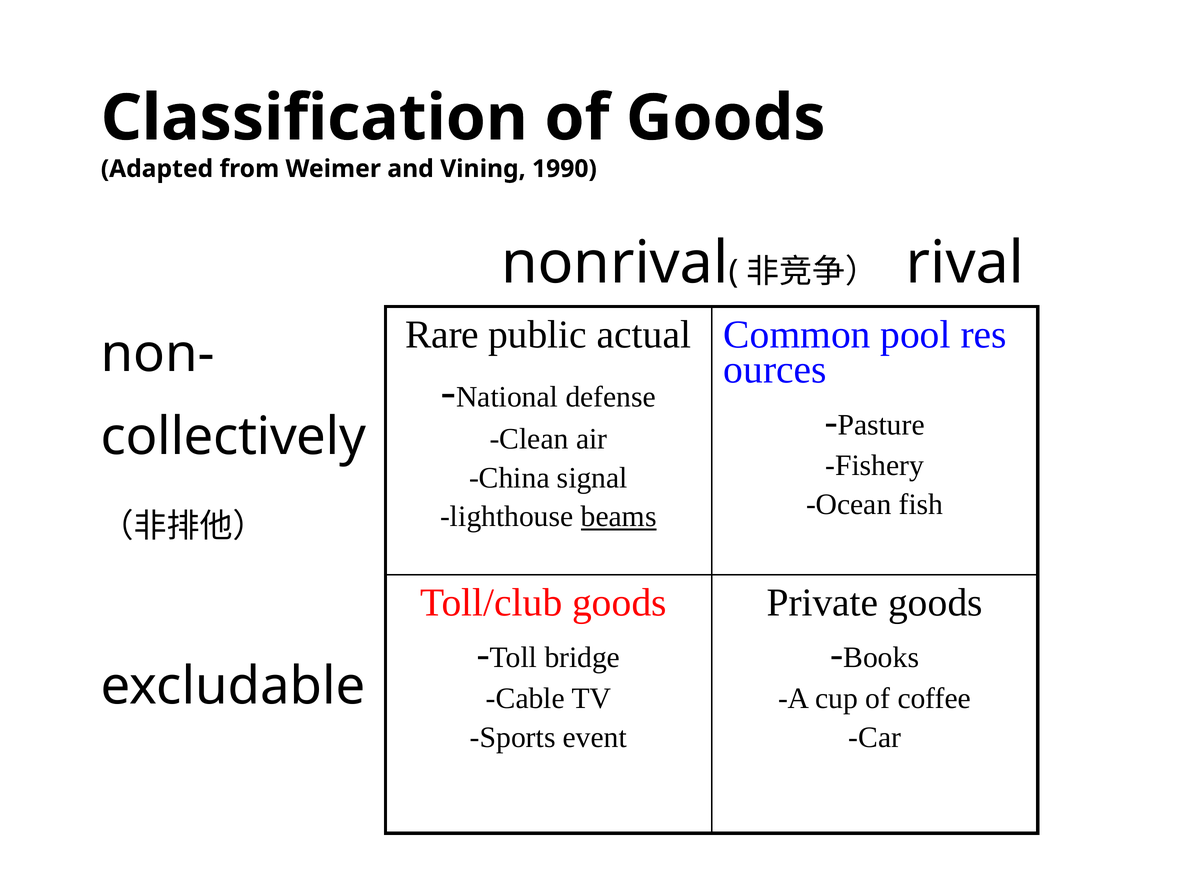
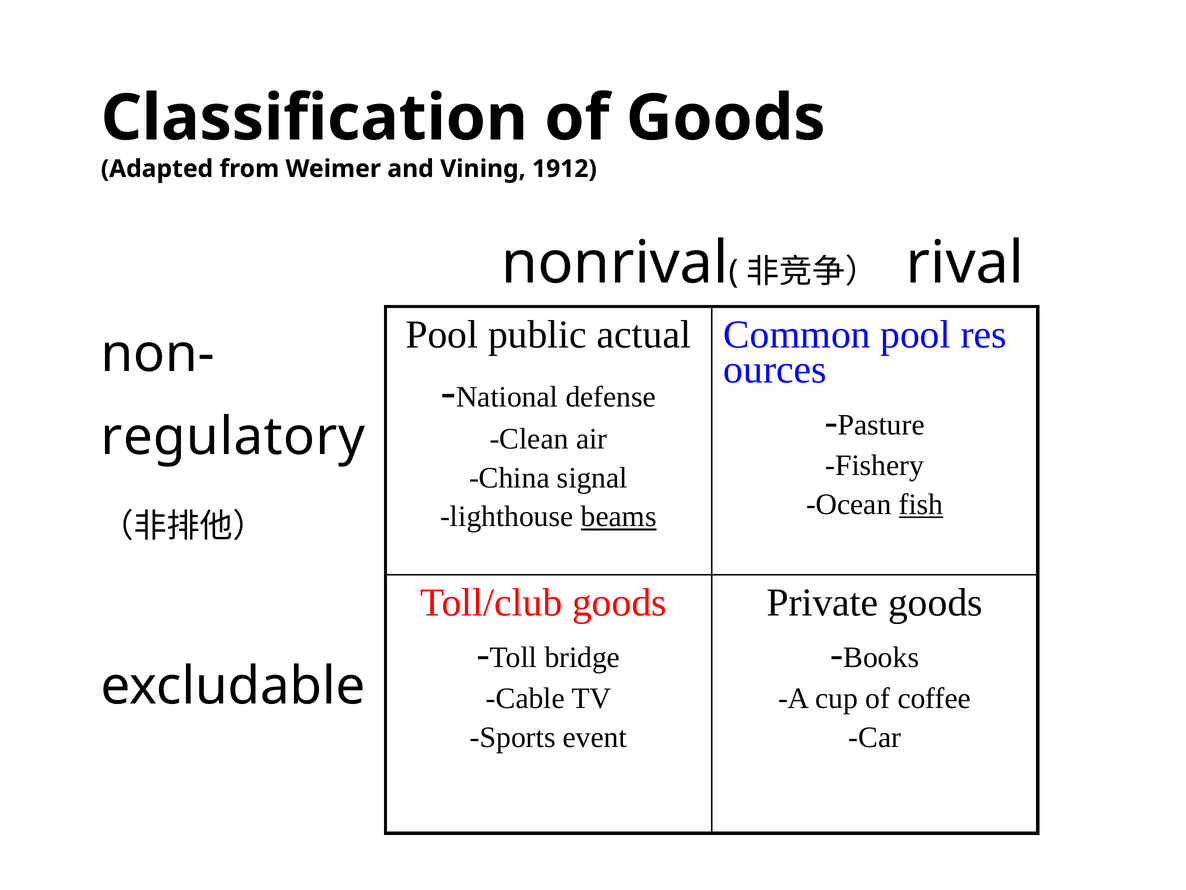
1990: 1990 -> 1912
Rare at (442, 334): Rare -> Pool
collectively: collectively -> regulatory
fish underline: none -> present
